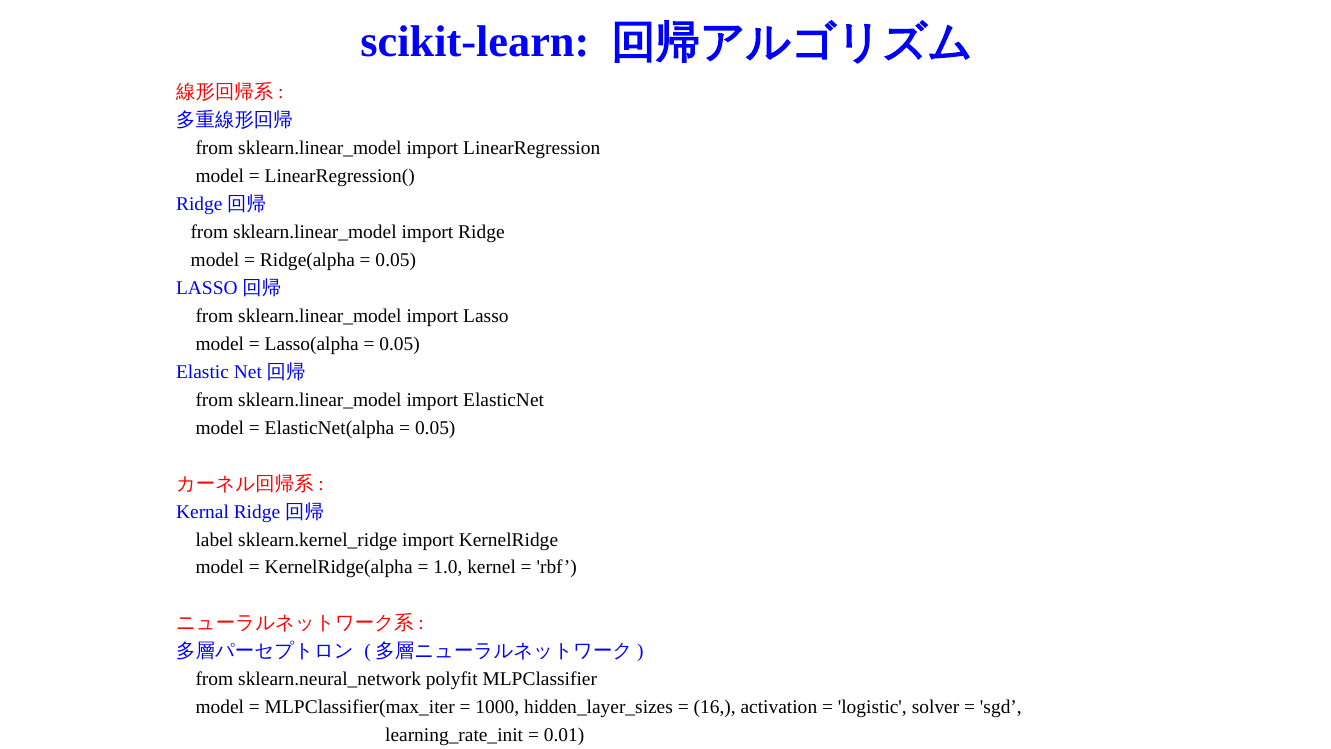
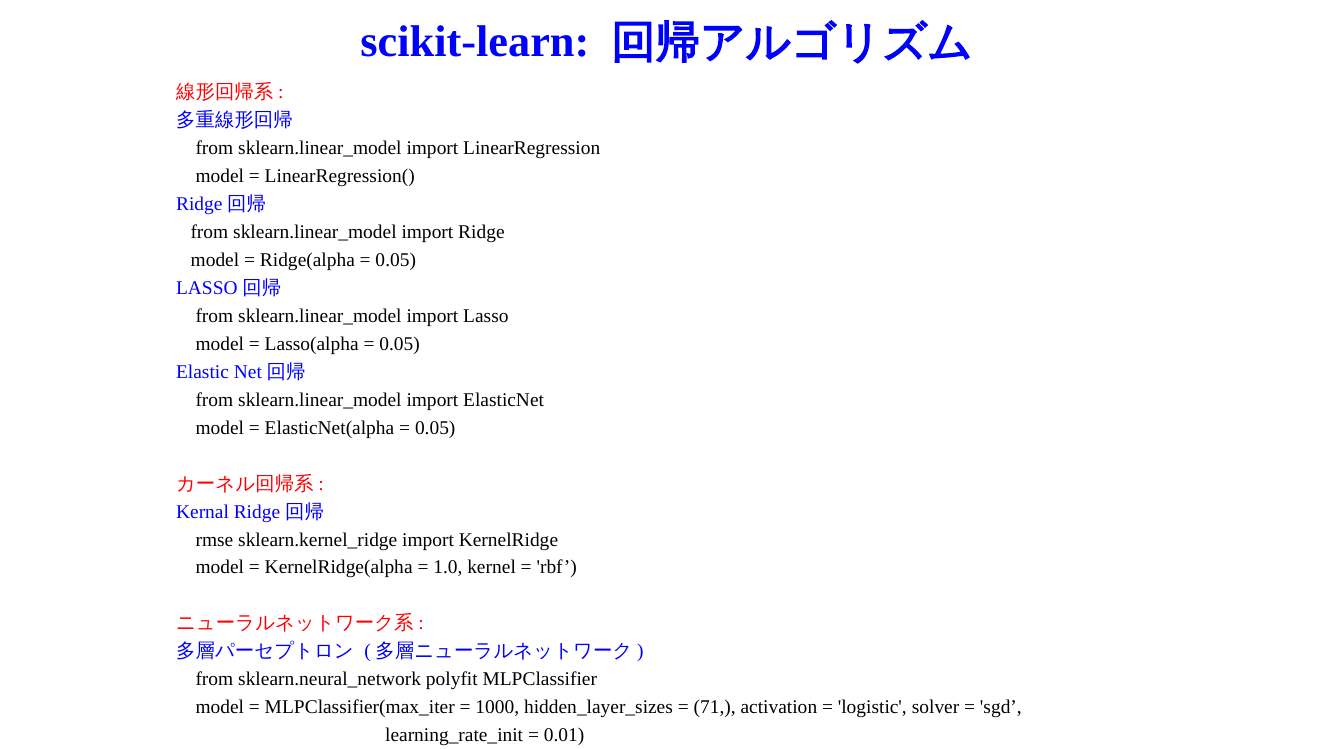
label: label -> rmse
16: 16 -> 71
